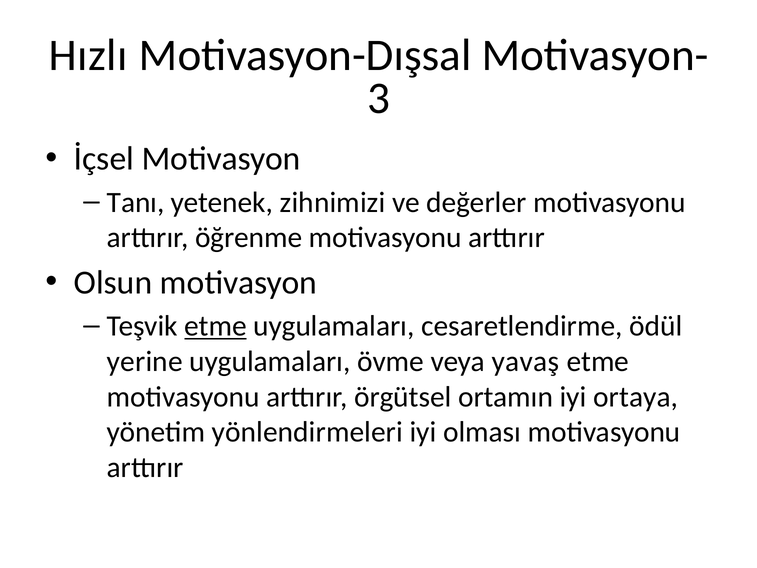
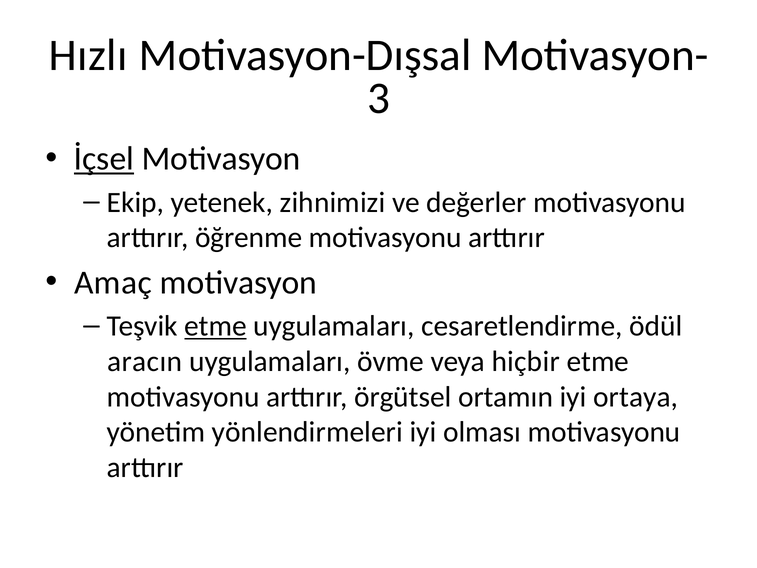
İçsel underline: none -> present
Tanı: Tanı -> Ekip
Olsun: Olsun -> Amaç
yerine: yerine -> aracın
yavaş: yavaş -> hiçbir
